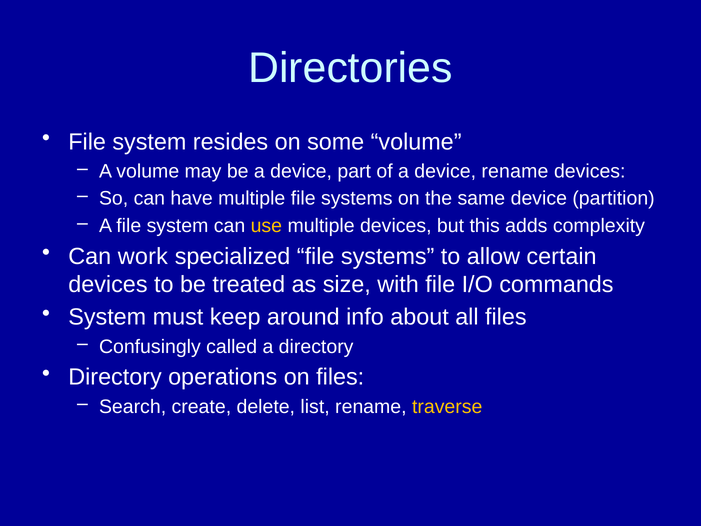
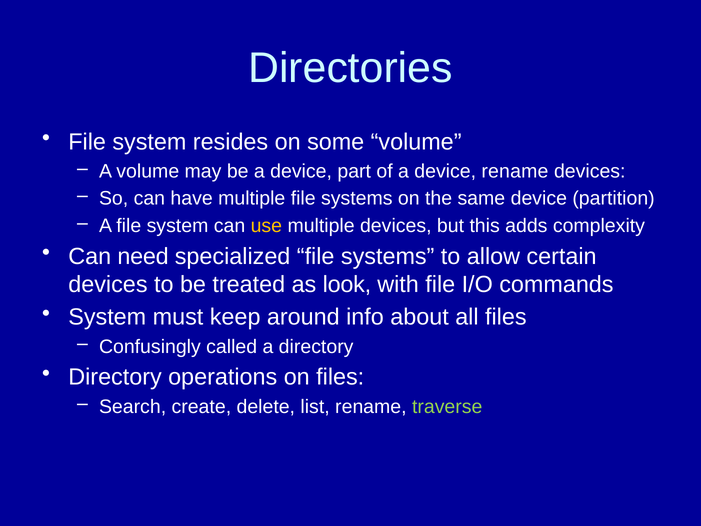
work: work -> need
size: size -> look
traverse colour: yellow -> light green
